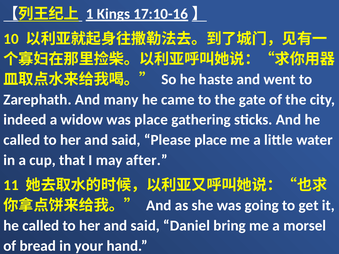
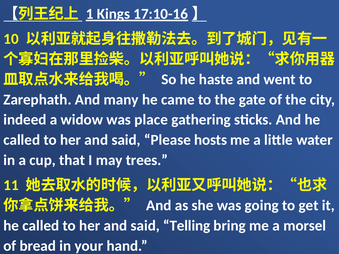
Please place: place -> hosts
after: after -> trees
Daniel: Daniel -> Telling
